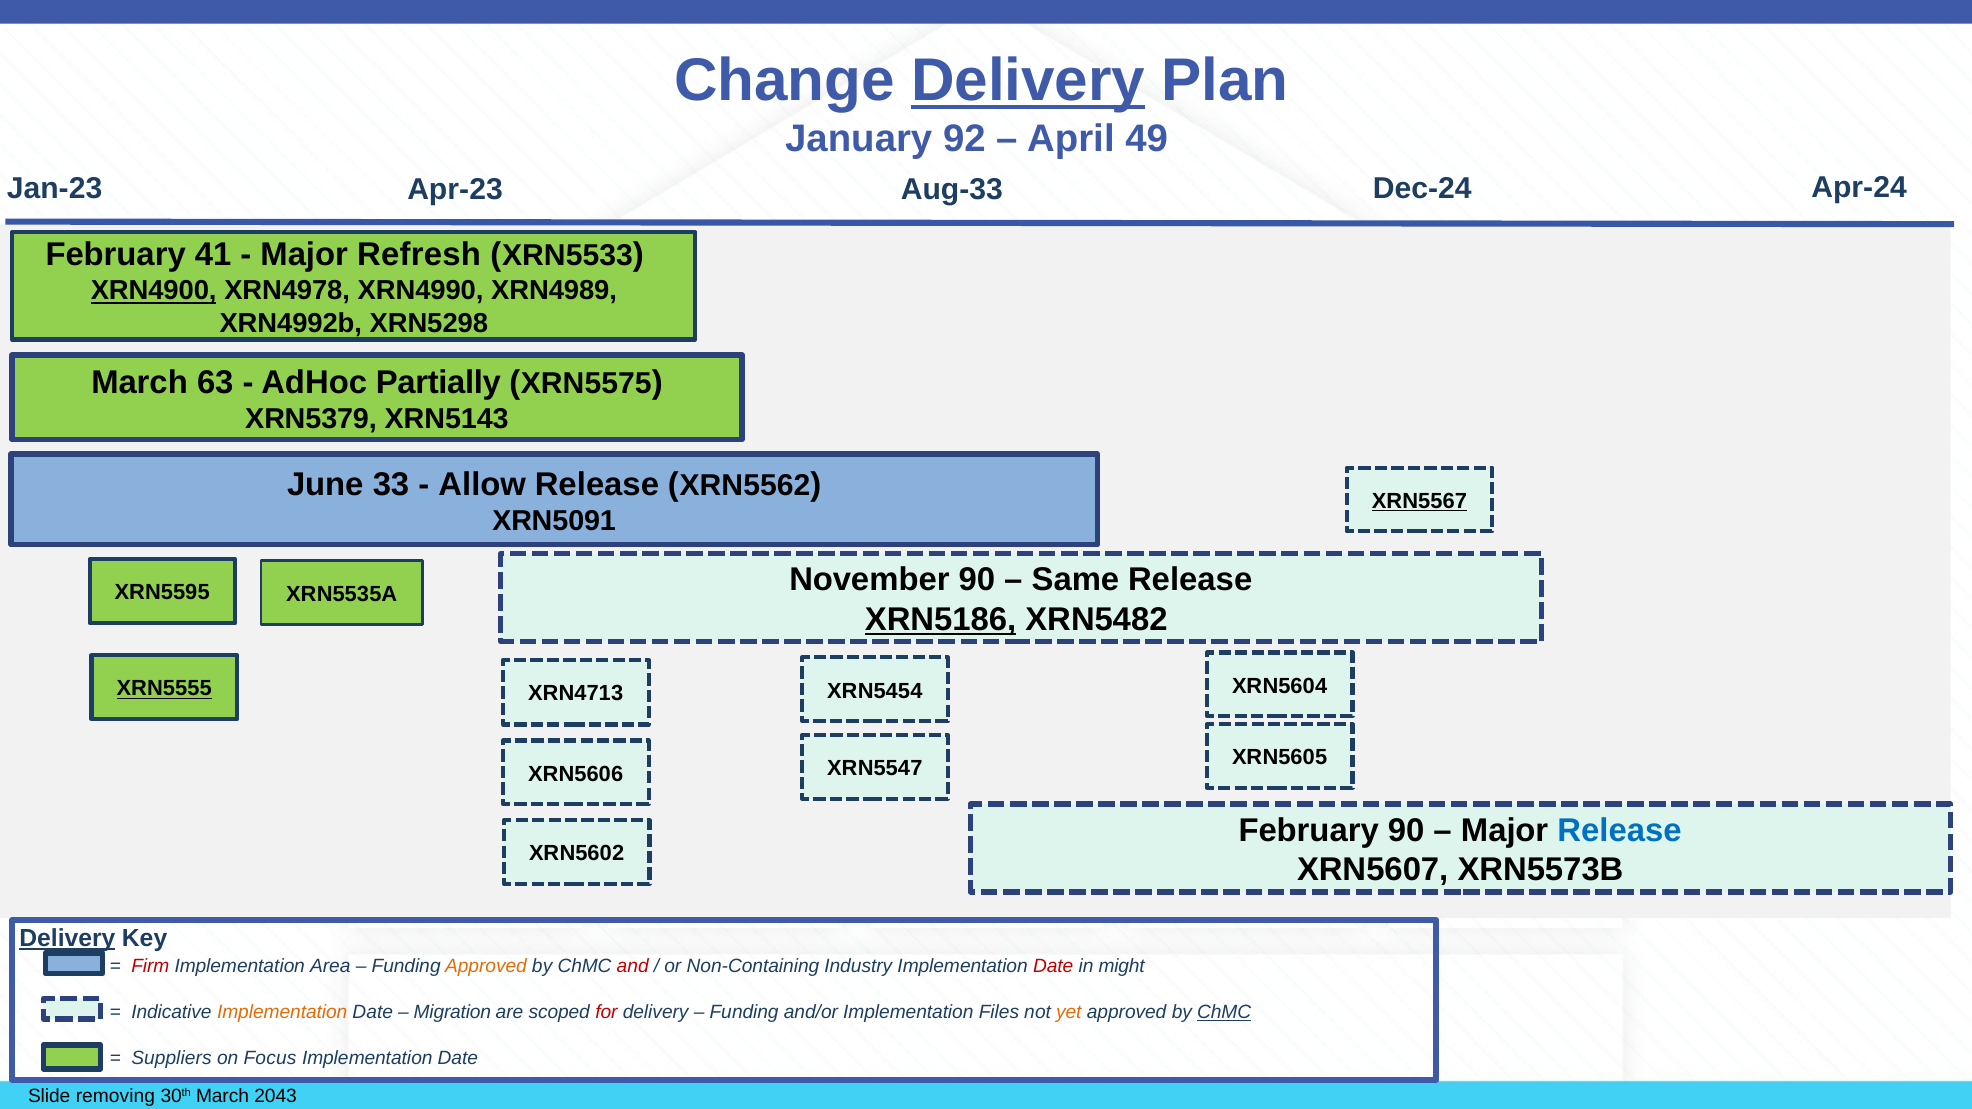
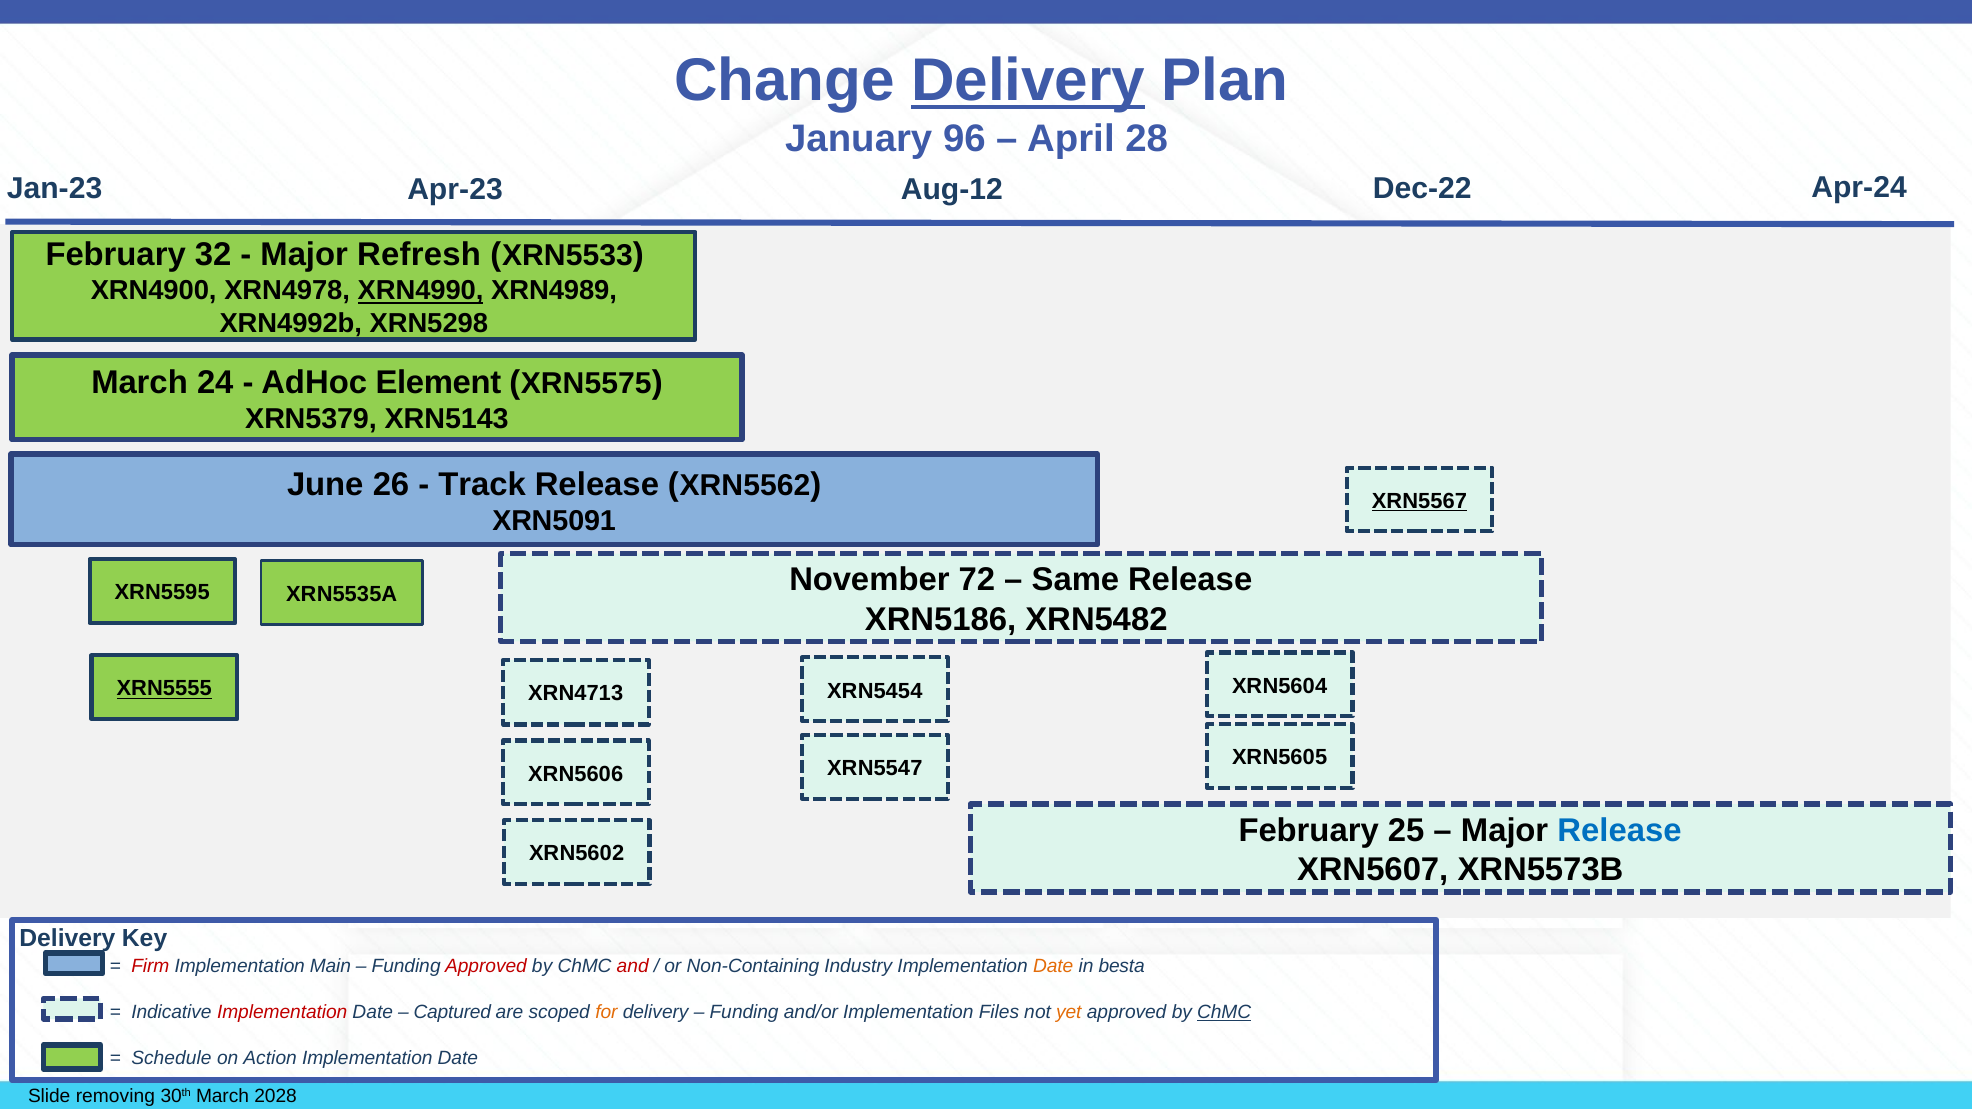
92: 92 -> 96
49: 49 -> 28
Aug-33: Aug-33 -> Aug-12
Dec-24: Dec-24 -> Dec-22
41: 41 -> 32
XRN4900 underline: present -> none
XRN4990 underline: none -> present
63: 63 -> 24
Partially: Partially -> Element
33: 33 -> 26
Allow: Allow -> Track
November 90: 90 -> 72
XRN5186 underline: present -> none
February 90: 90 -> 25
Delivery at (67, 938) underline: present -> none
Area: Area -> Main
Approved at (486, 967) colour: orange -> red
Date at (1053, 967) colour: red -> orange
might: might -> besta
Implementation at (282, 1013) colour: orange -> red
Migration: Migration -> Captured
for colour: red -> orange
Suppliers: Suppliers -> Schedule
Focus: Focus -> Action
2043: 2043 -> 2028
